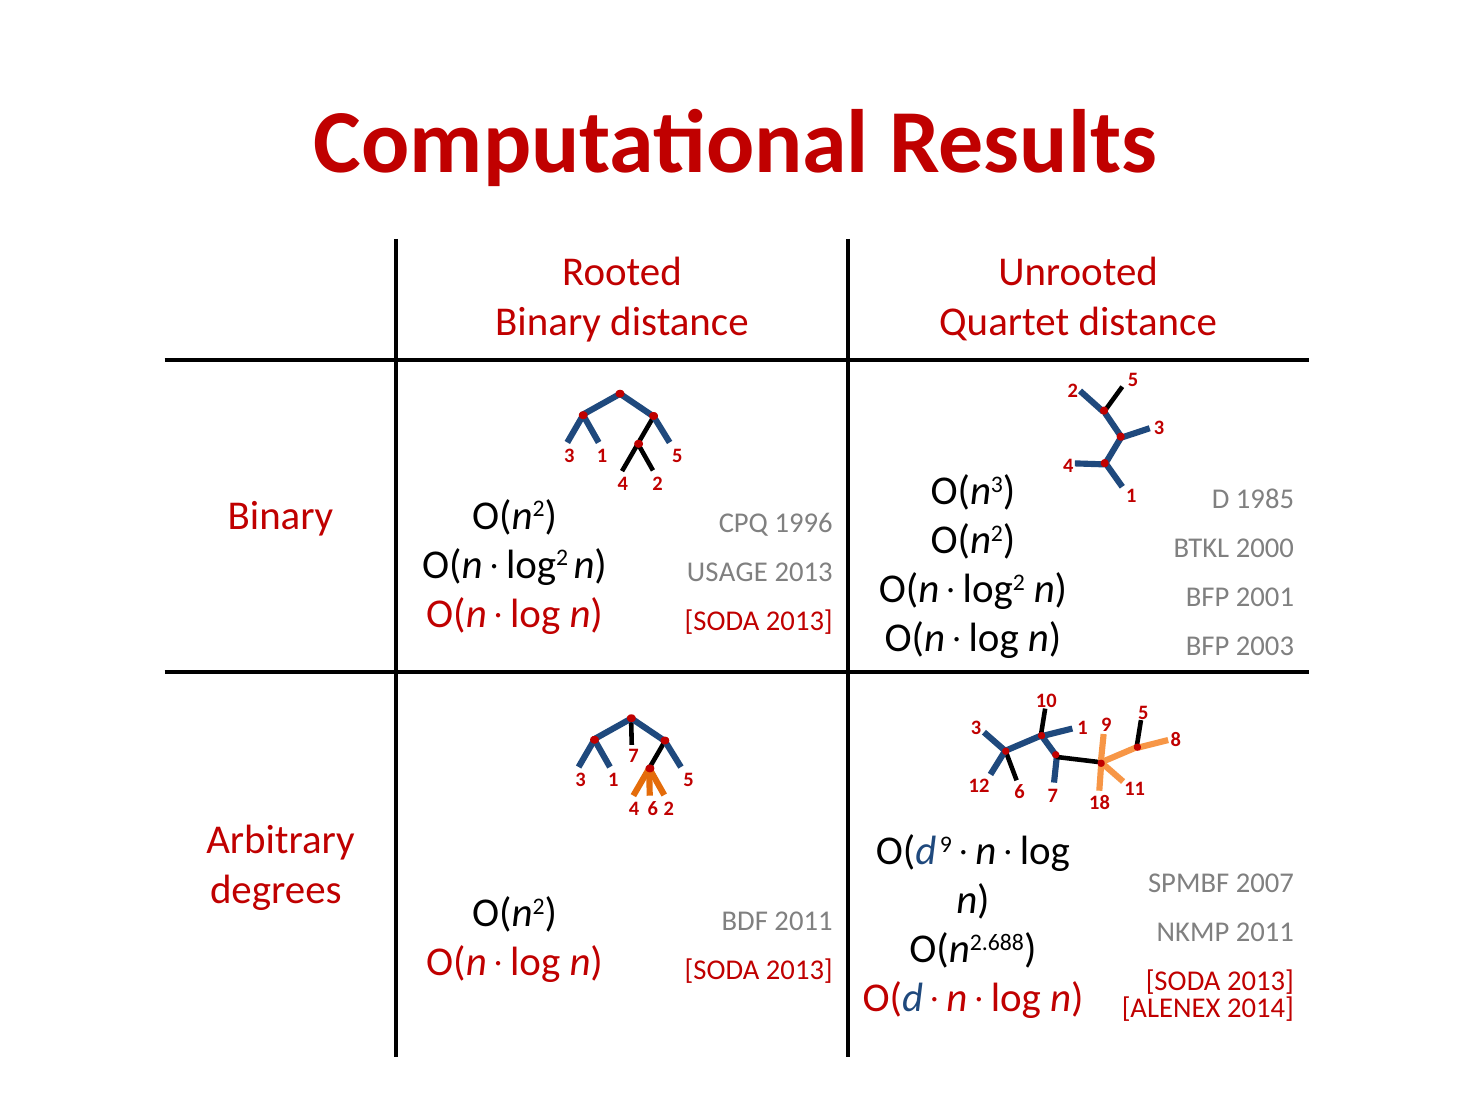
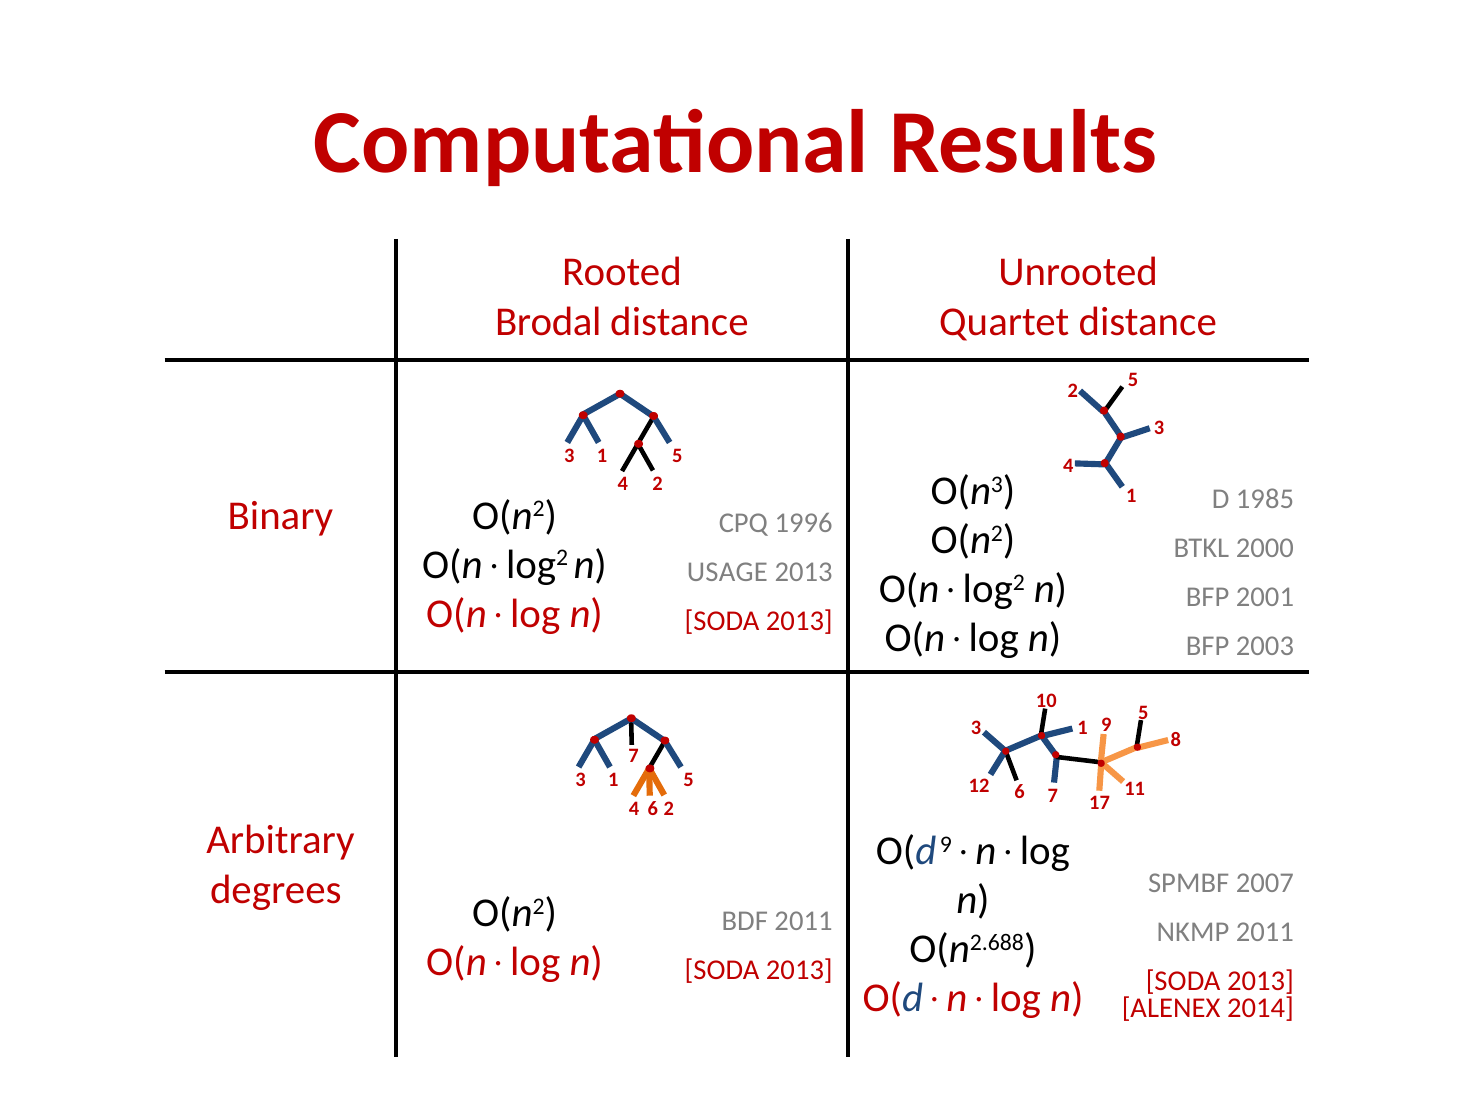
Binary at (548, 322): Binary -> Brodal
18: 18 -> 17
